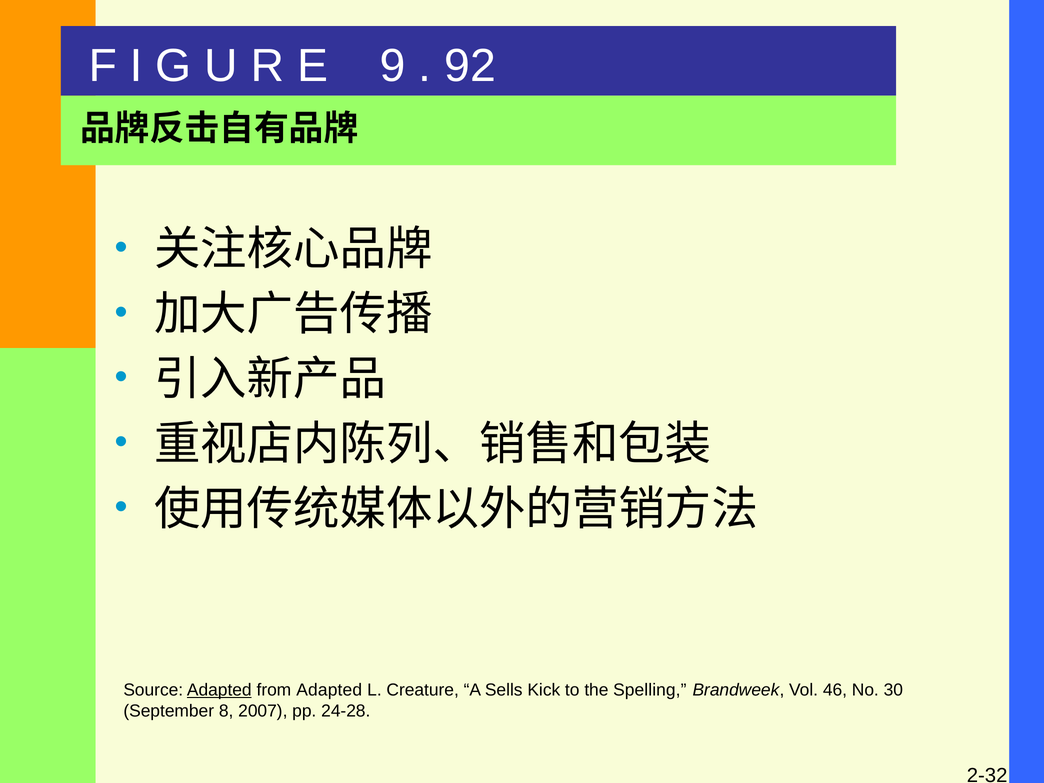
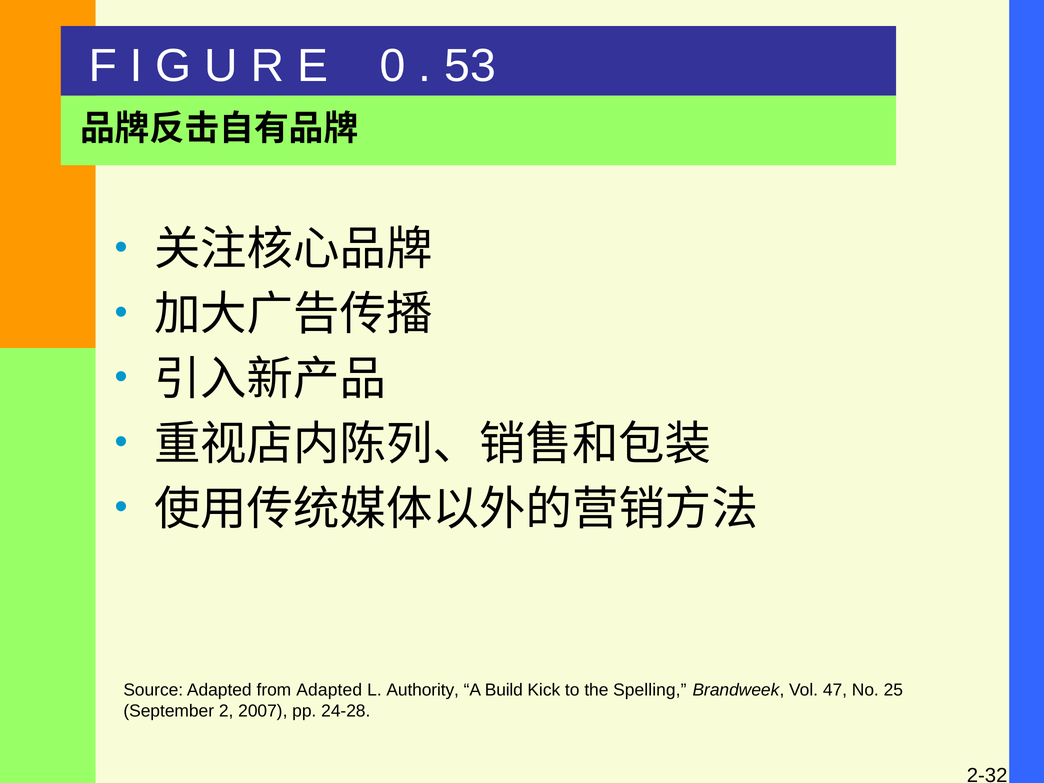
9: 9 -> 0
92: 92 -> 53
Adapted at (219, 690) underline: present -> none
Creature: Creature -> Authority
Sells: Sells -> Build
46: 46 -> 47
30: 30 -> 25
8: 8 -> 2
